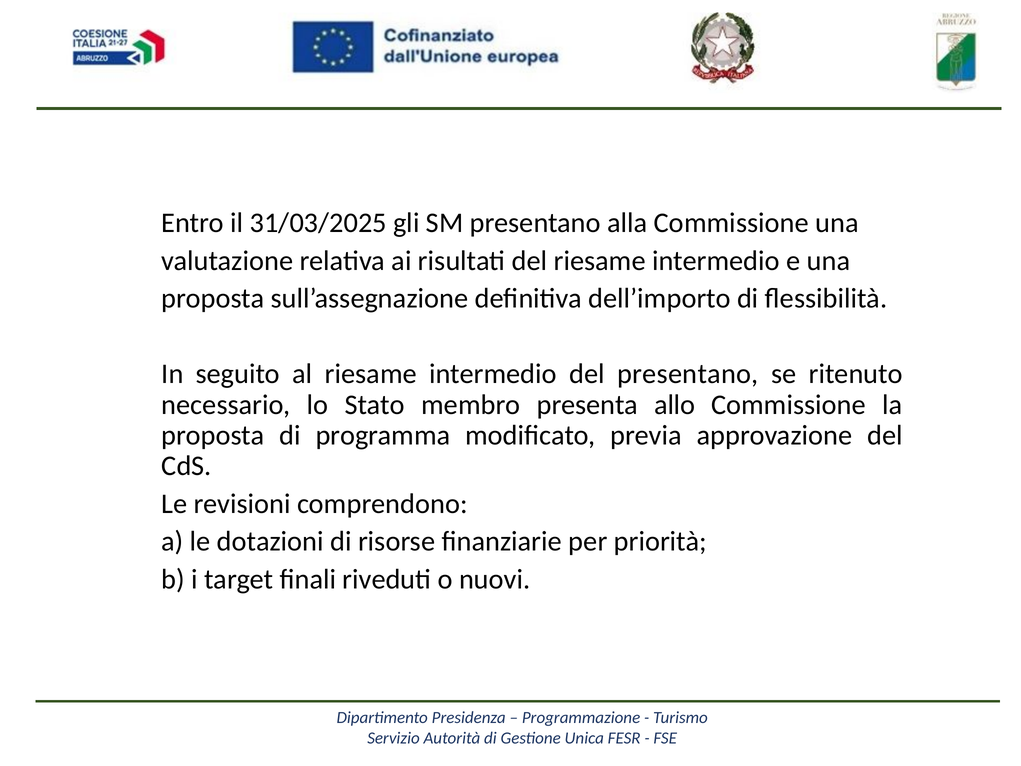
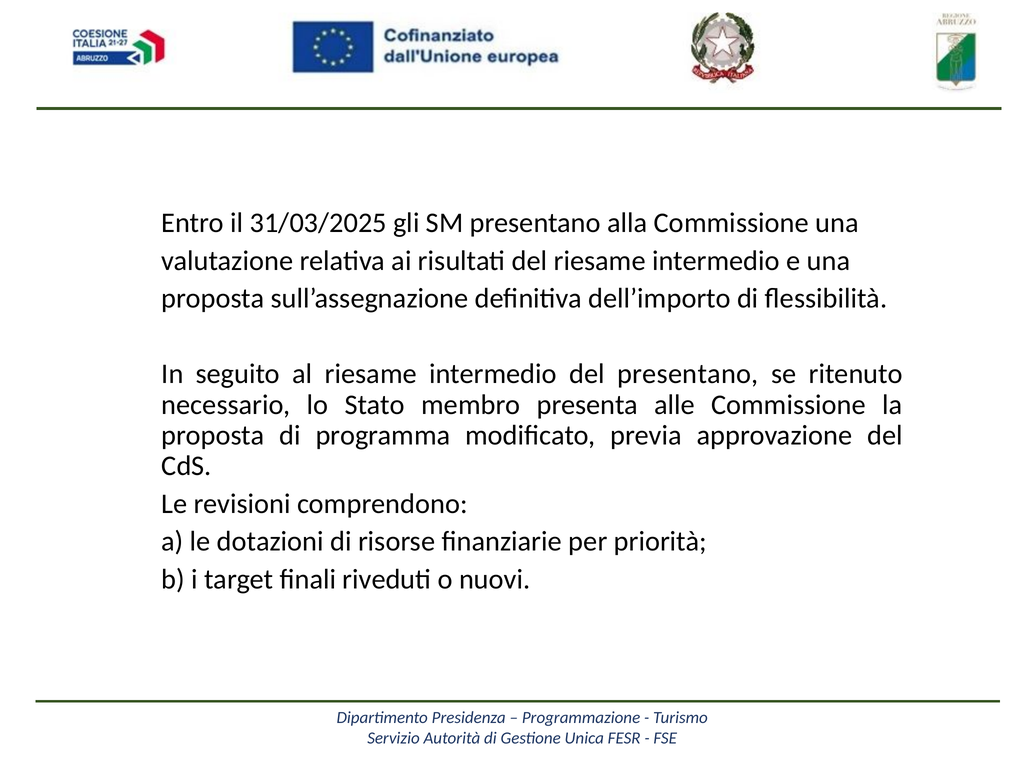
allo: allo -> alle
